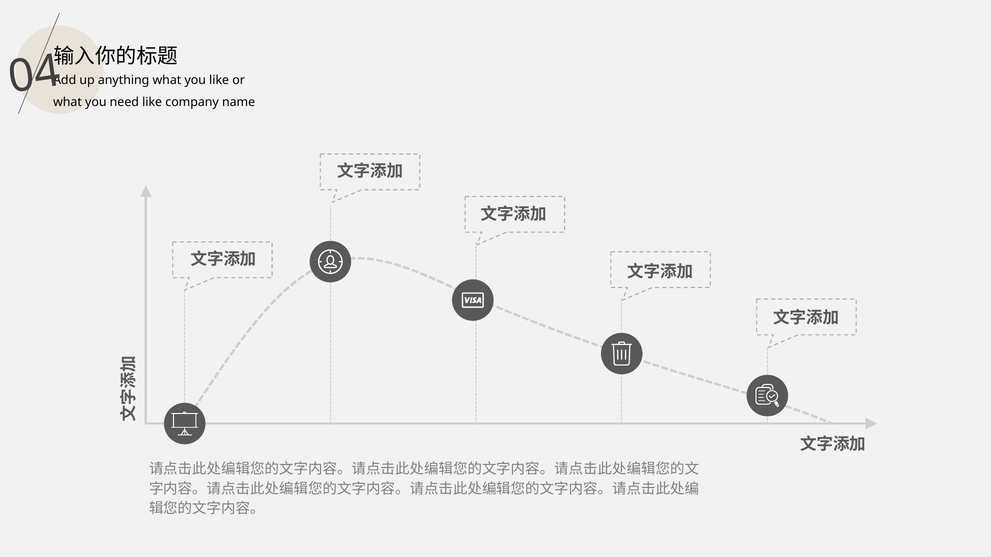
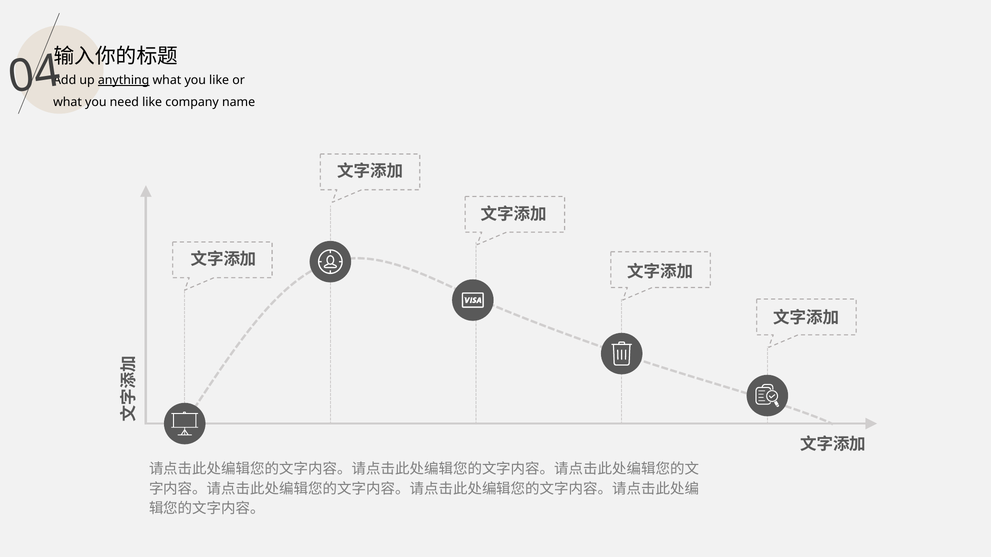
anything underline: none -> present
